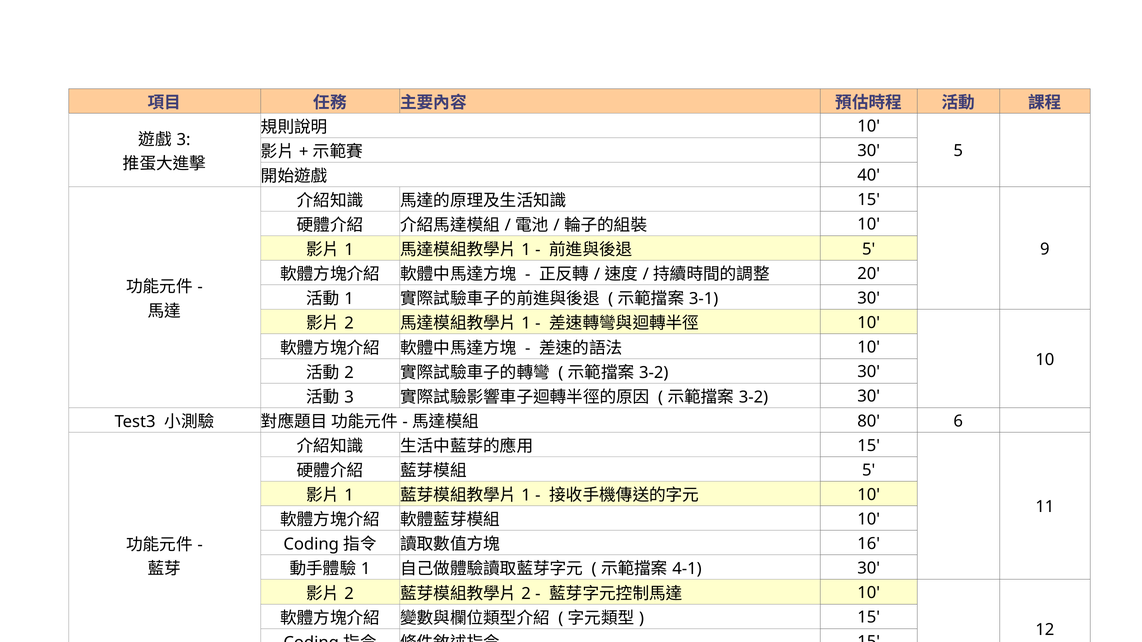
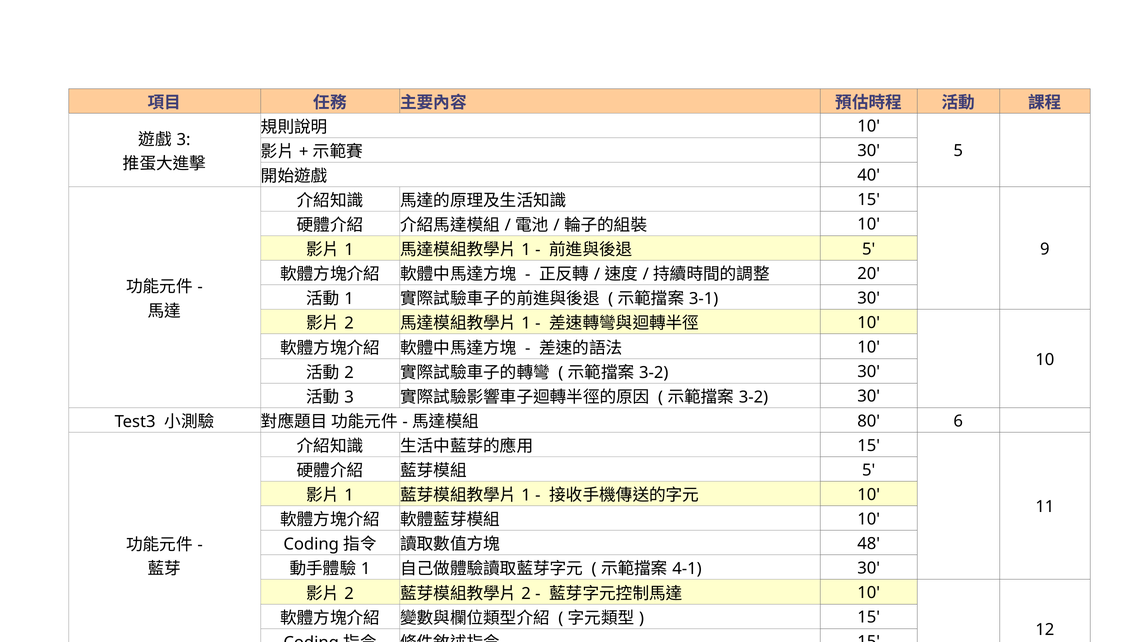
16: 16 -> 48
